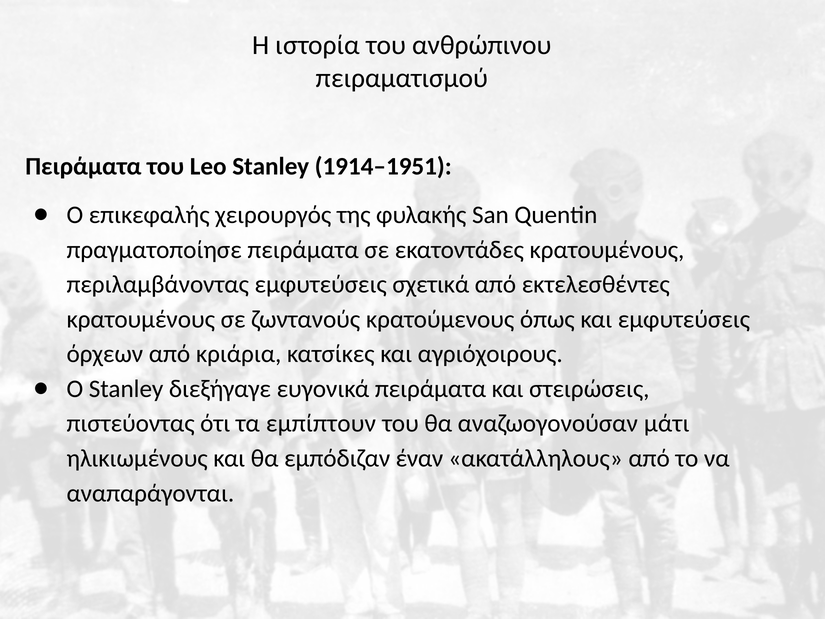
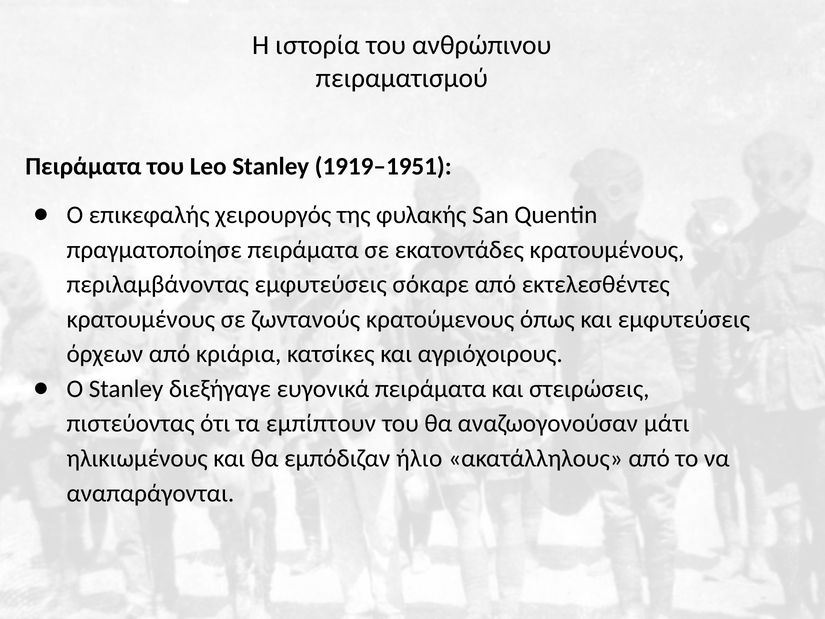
1914–1951: 1914–1951 -> 1919–1951
σχετικά: σχετικά -> σόκαρε
έναν: έναν -> ήλιο
